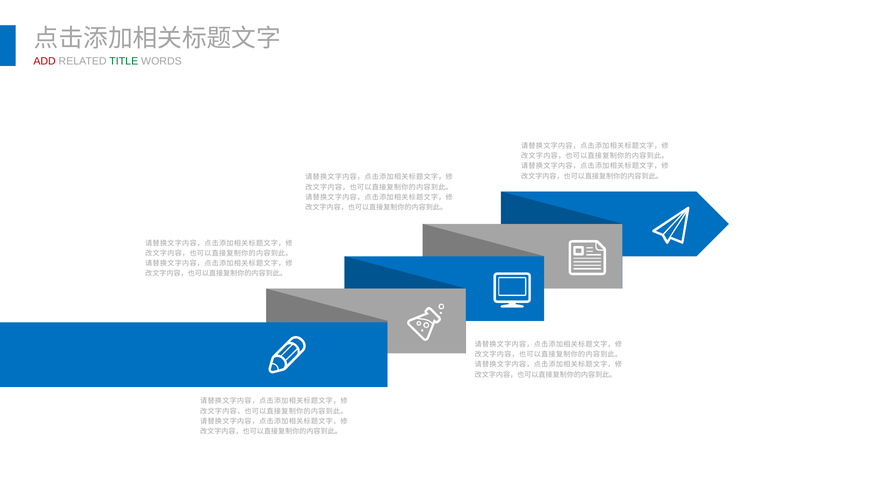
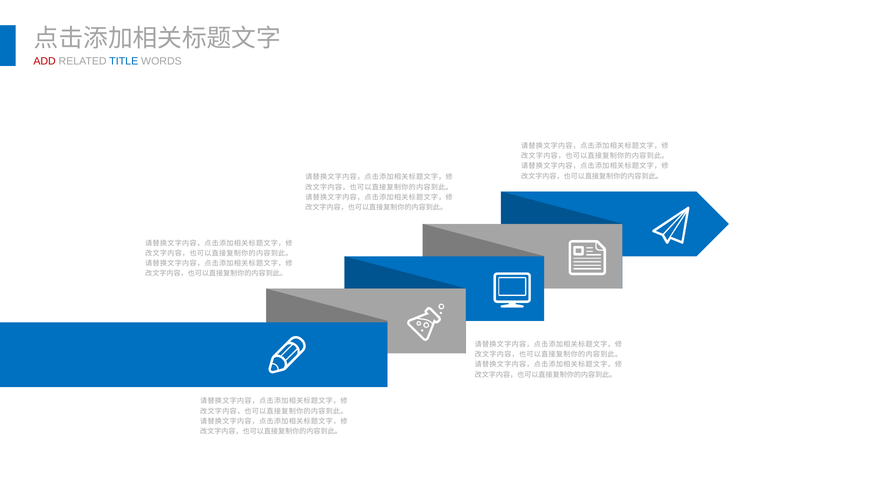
TITLE colour: green -> blue
